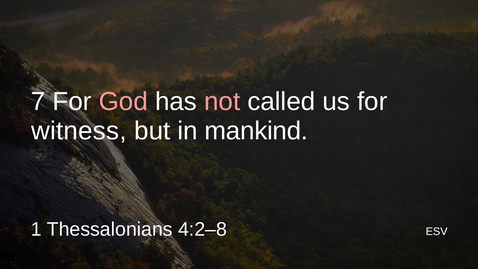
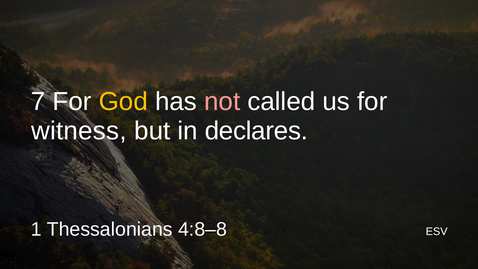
God colour: pink -> yellow
mankind: mankind -> declares
4:2–8: 4:2–8 -> 4:8–8
